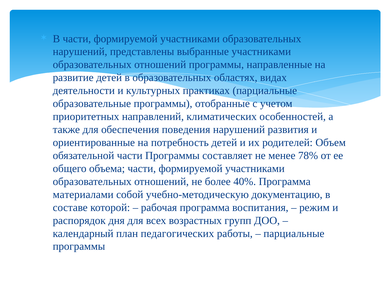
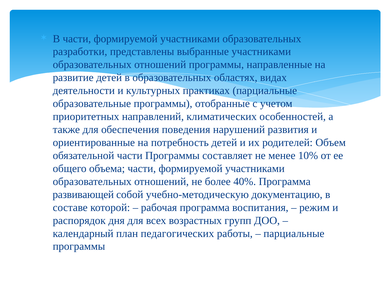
нарушений at (80, 52): нарушений -> разработки
78%: 78% -> 10%
материалами: материалами -> развивающей
